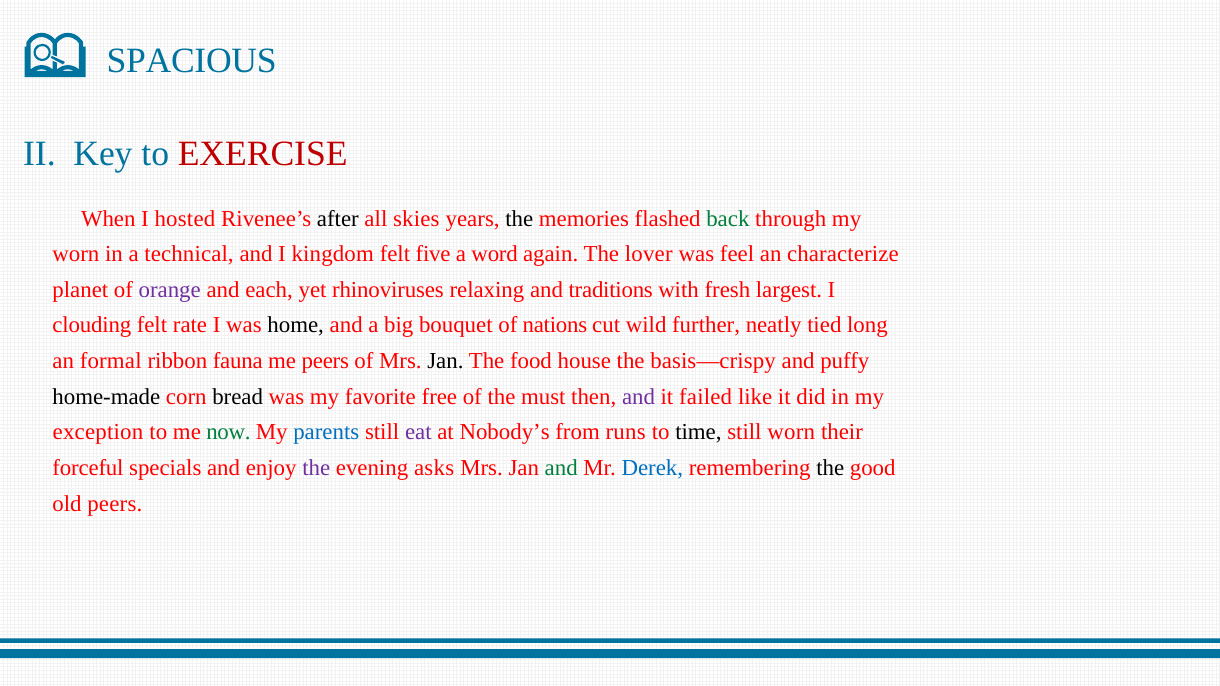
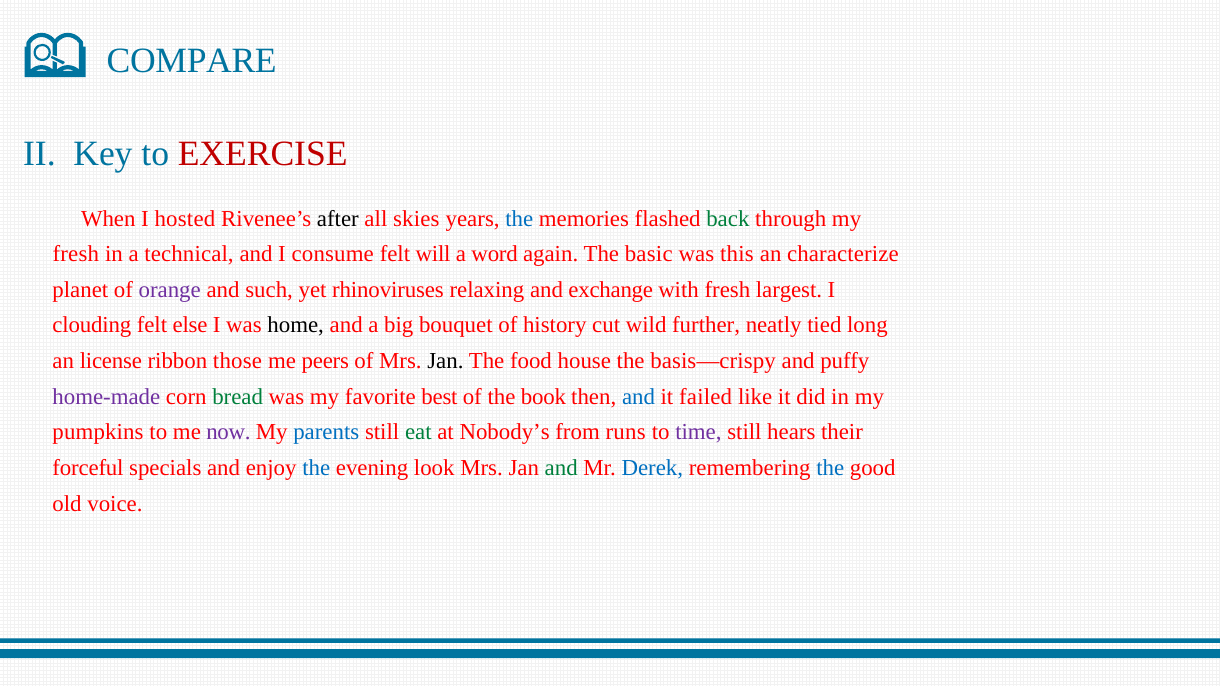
SPACIOUS: SPACIOUS -> COMPARE
the at (519, 219) colour: black -> blue
worn at (76, 254): worn -> fresh
kingdom: kingdom -> consume
five: five -> will
lover: lover -> basic
feel: feel -> this
each: each -> such
traditions: traditions -> exchange
rate: rate -> else
nations: nations -> history
formal: formal -> license
fauna: fauna -> those
home-made colour: black -> purple
bread colour: black -> green
free: free -> best
must: must -> book
and at (639, 397) colour: purple -> blue
exception: exception -> pumpkins
now colour: green -> purple
eat colour: purple -> green
time colour: black -> purple
still worn: worn -> hears
the at (316, 468) colour: purple -> blue
asks: asks -> look
the at (830, 468) colour: black -> blue
old peers: peers -> voice
